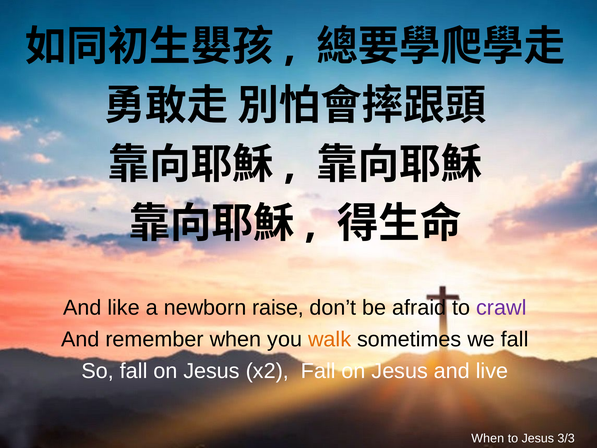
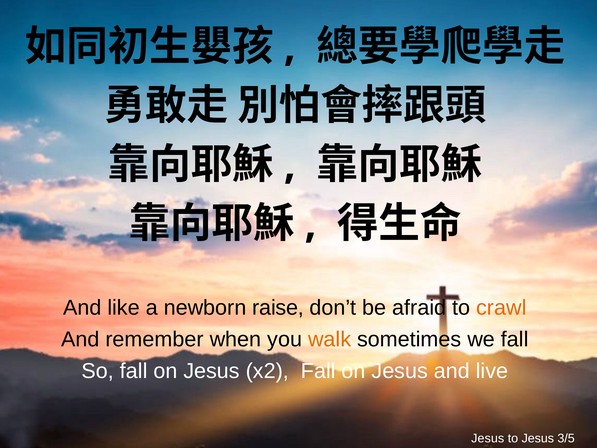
crawl colour: purple -> orange
When at (488, 438): When -> Jesus
3/3: 3/3 -> 3/5
